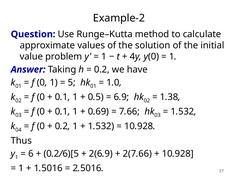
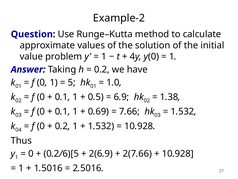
6 at (31, 153): 6 -> 0
